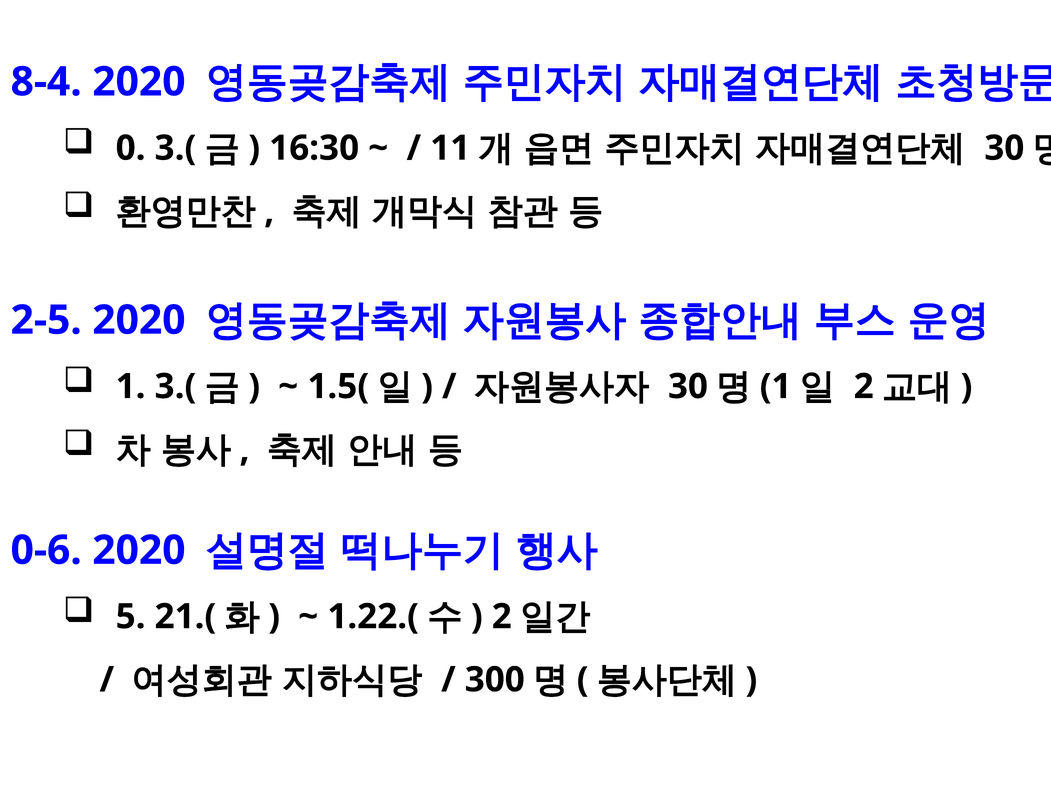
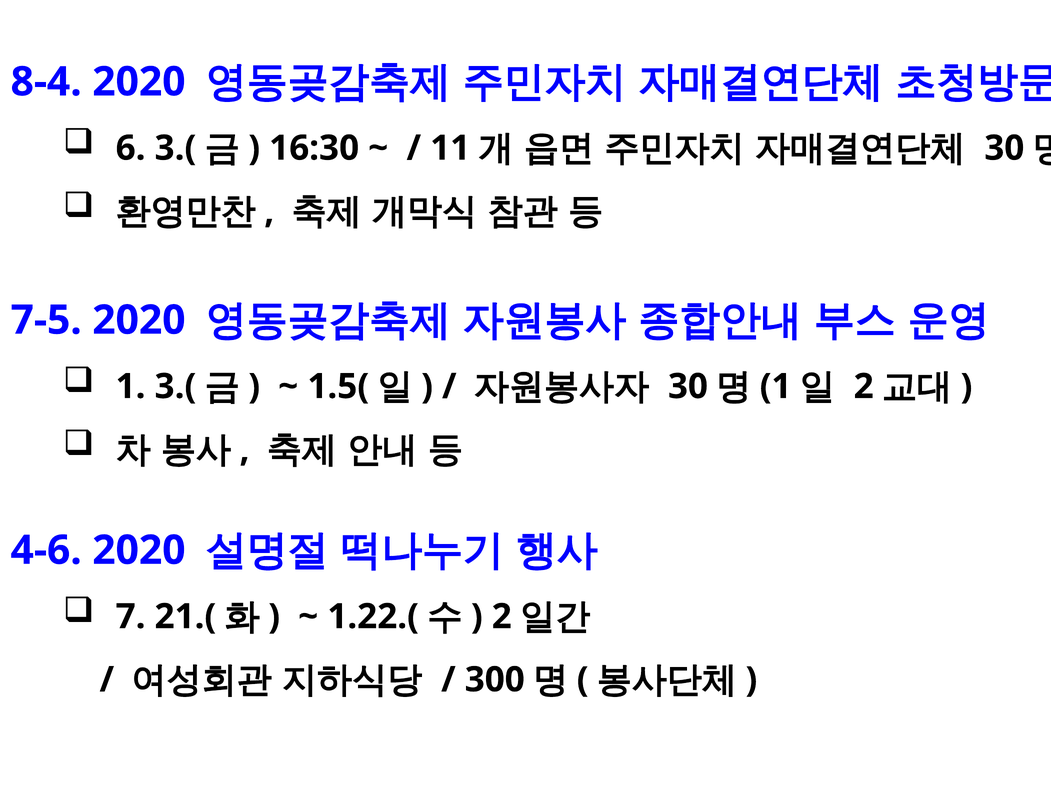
0: 0 -> 6
2-5: 2-5 -> 7-5
0-6: 0-6 -> 4-6
5: 5 -> 7
